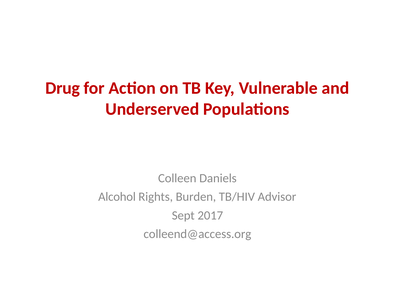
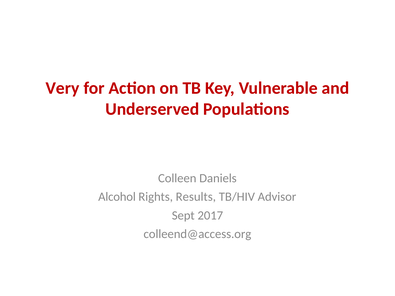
Drug: Drug -> Very
Burden: Burden -> Results
